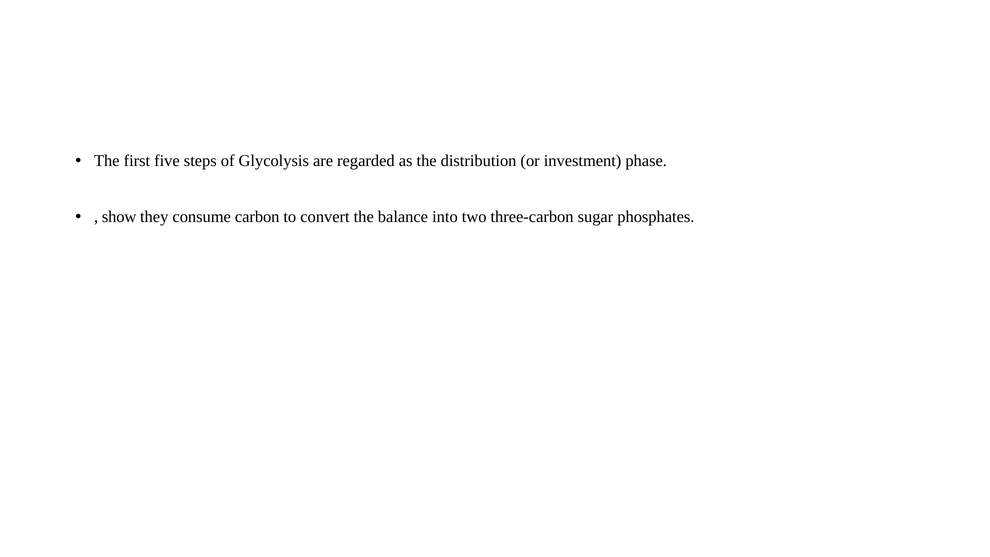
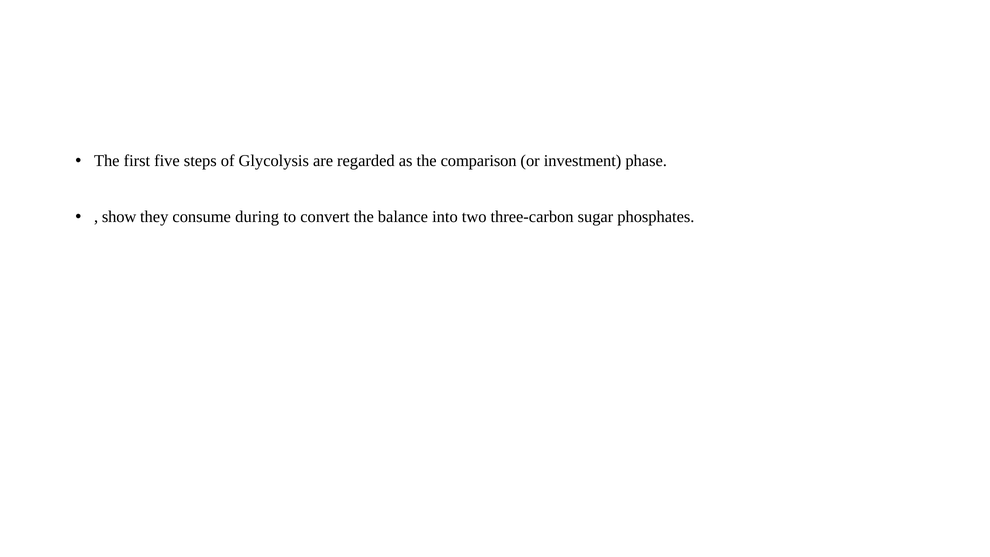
distribution: distribution -> comparison
carbon: carbon -> during
